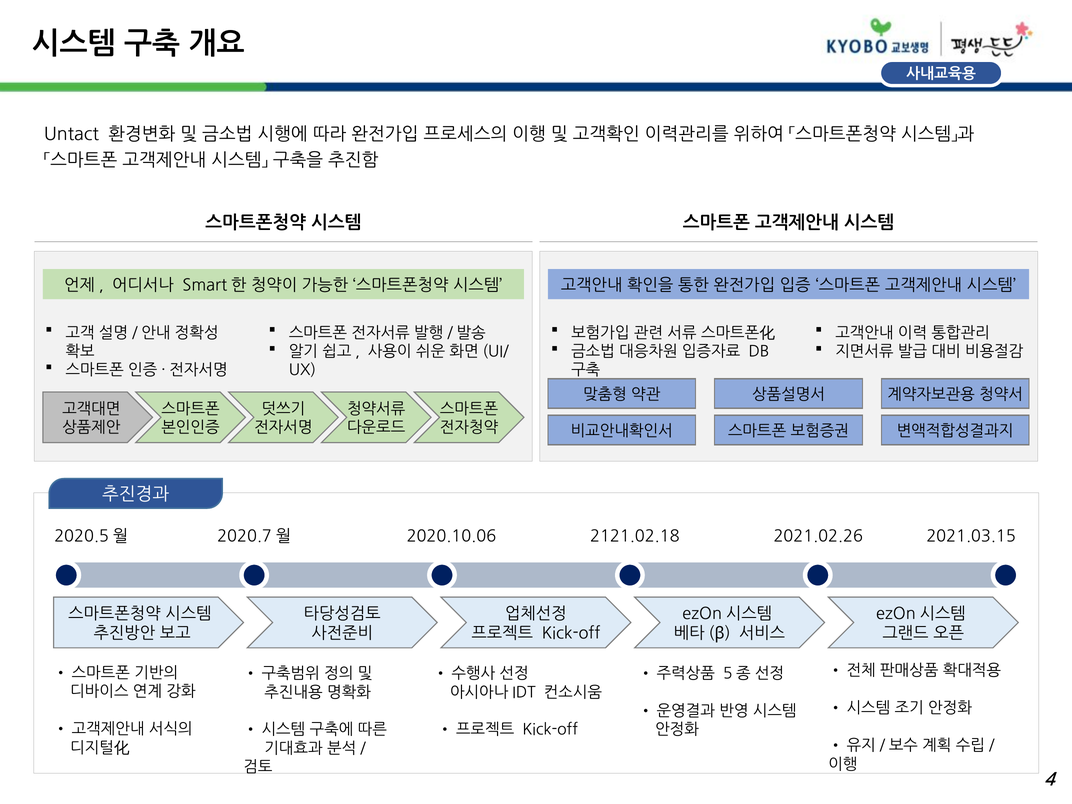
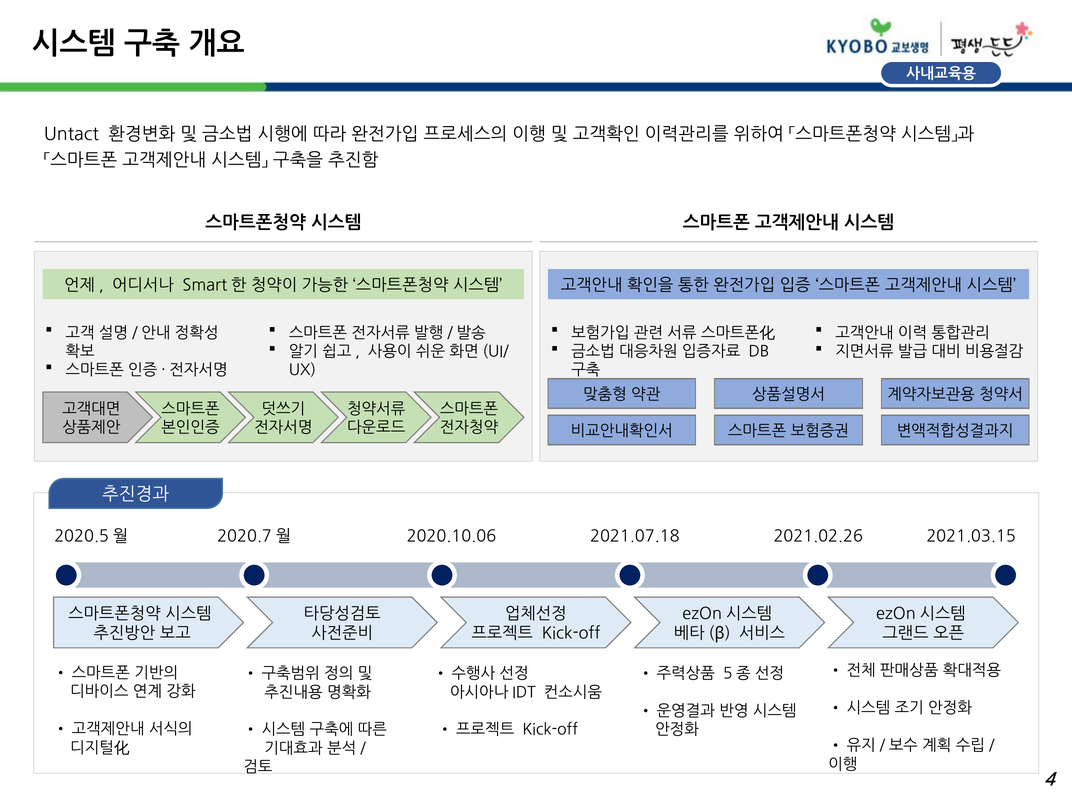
2121.02.18: 2121.02.18 -> 2021.07.18
